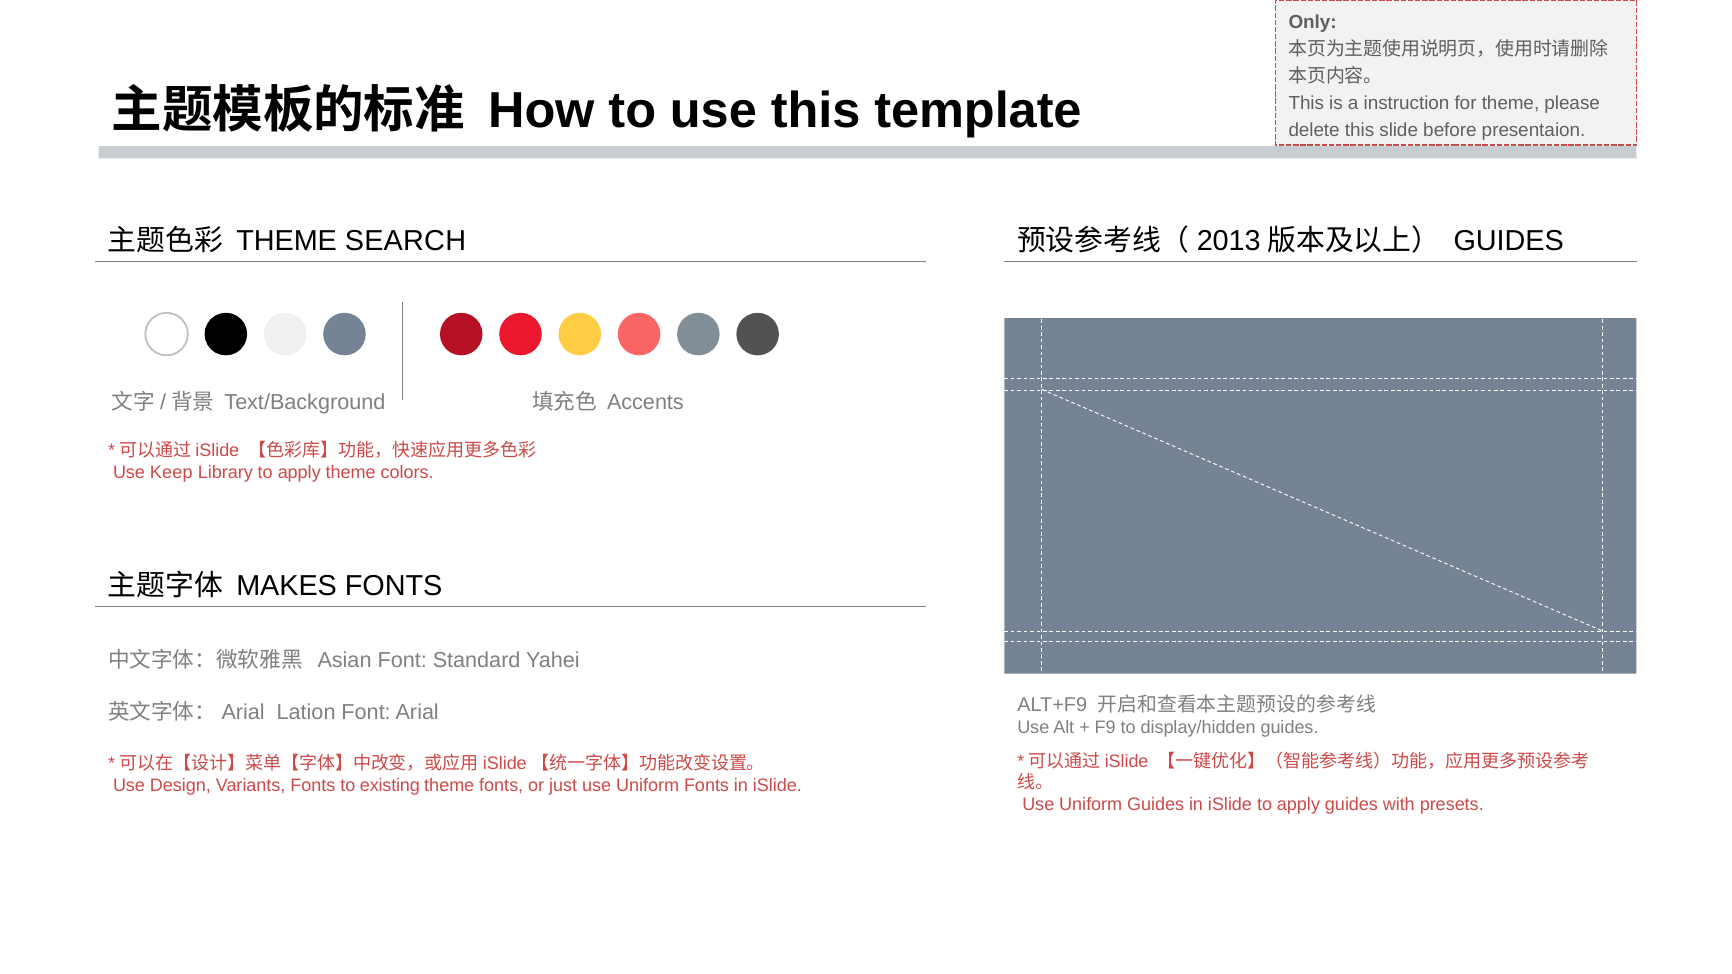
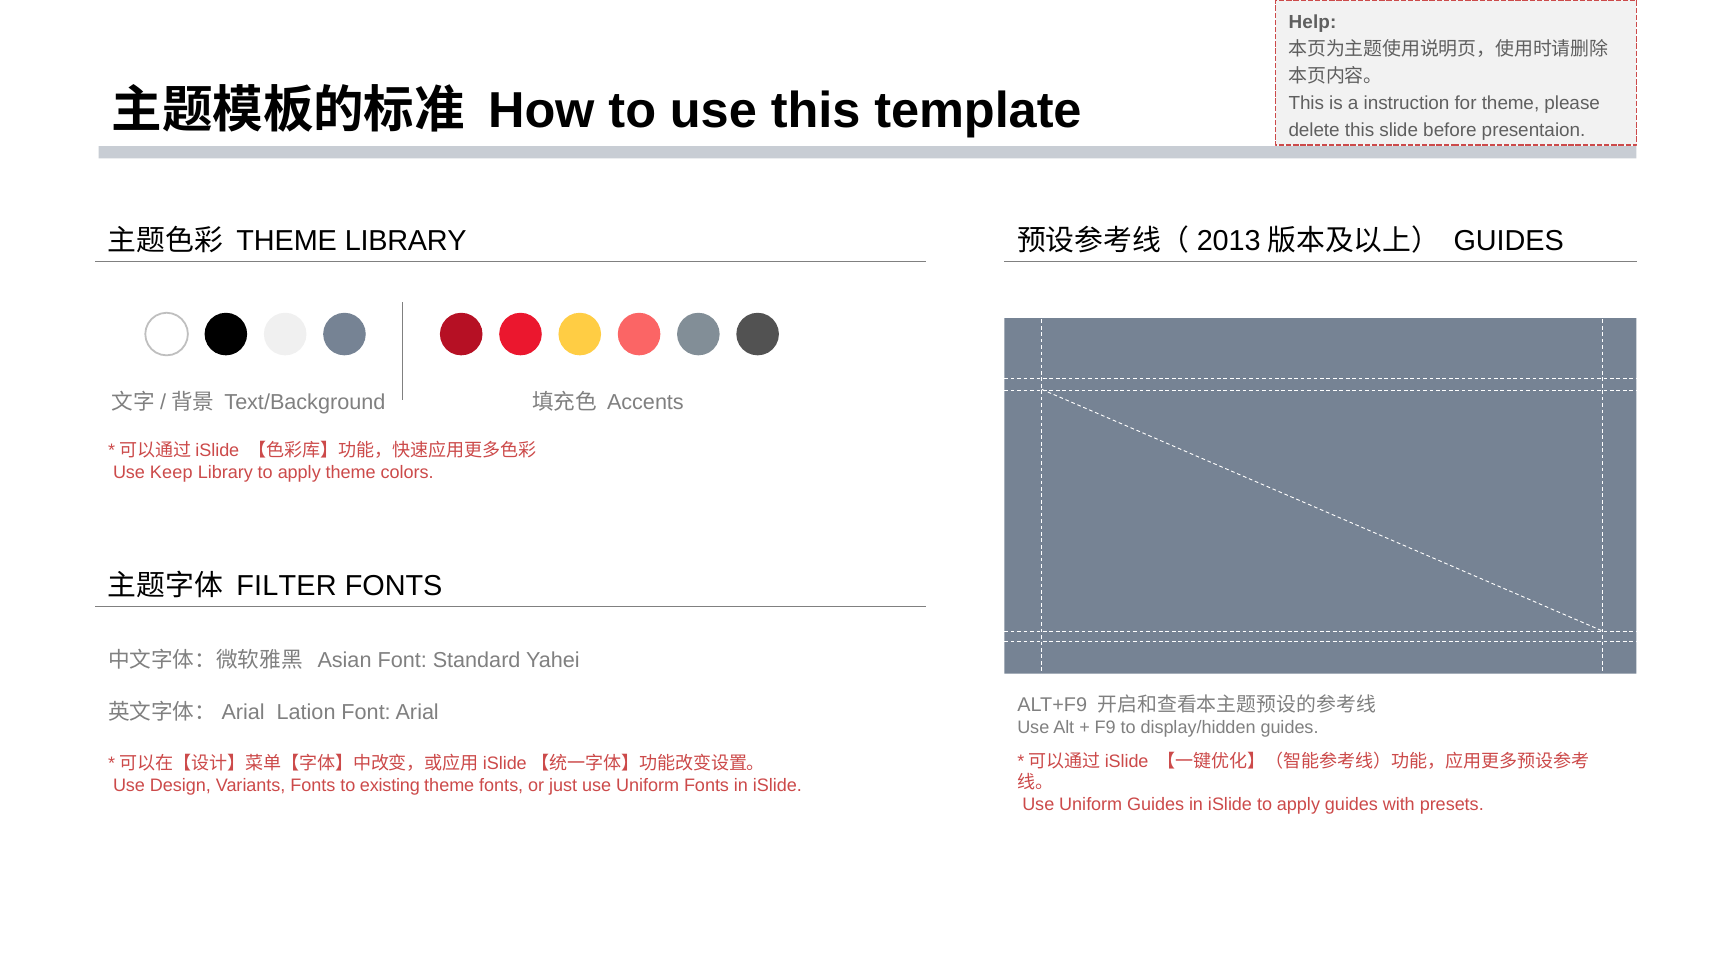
Only: Only -> Help
THEME SEARCH: SEARCH -> LIBRARY
MAKES: MAKES -> FILTER
